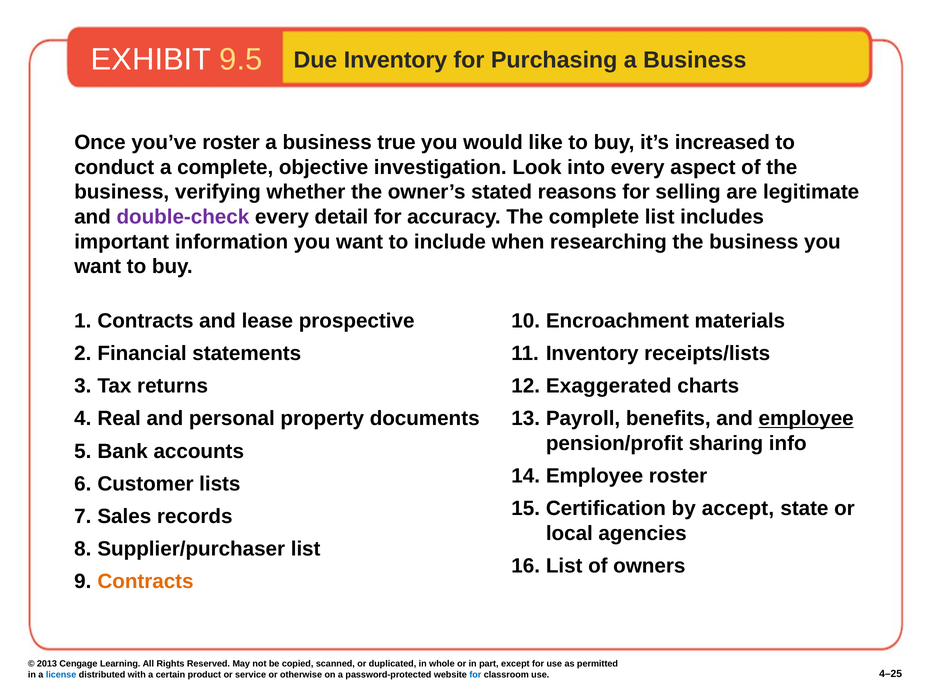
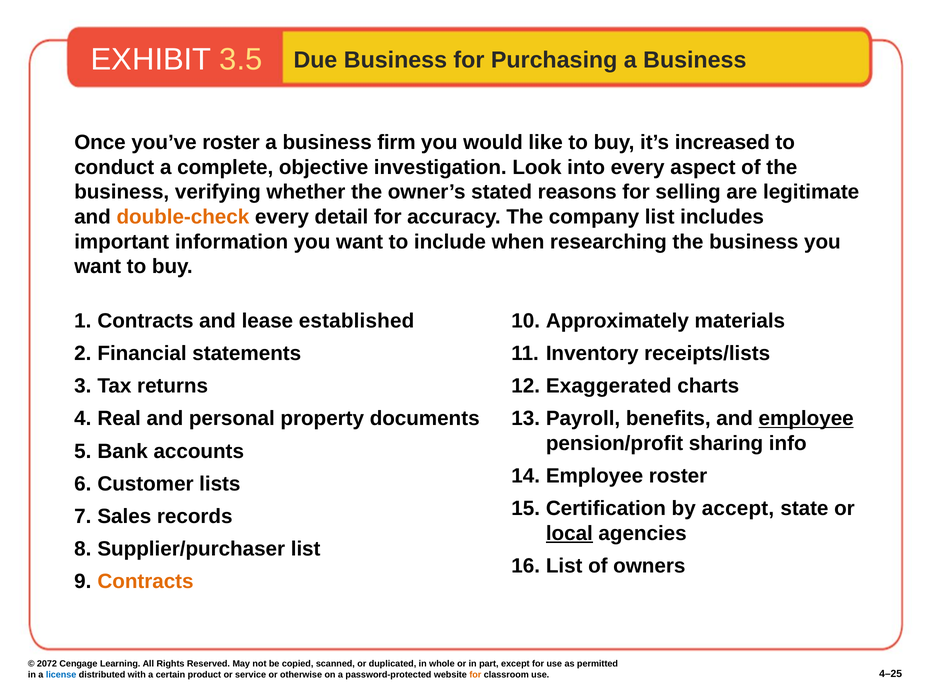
9.5: 9.5 -> 3.5
Due Inventory: Inventory -> Business
true: true -> firm
double-check colour: purple -> orange
The complete: complete -> company
prospective: prospective -> established
Encroachment: Encroachment -> Approximately
local underline: none -> present
2013: 2013 -> 2072
for at (475, 674) colour: blue -> orange
